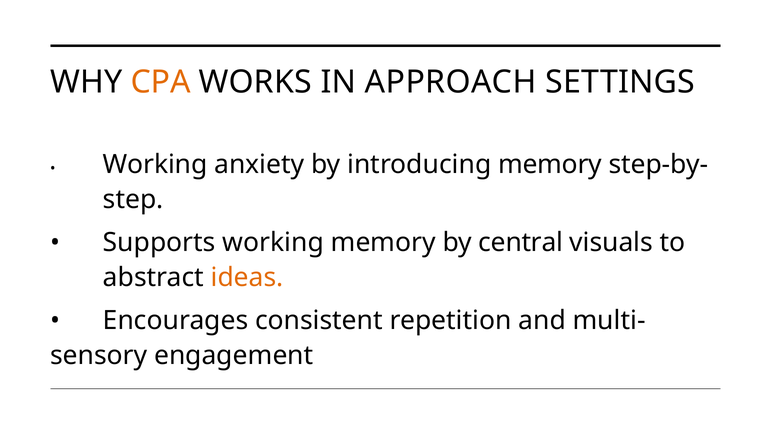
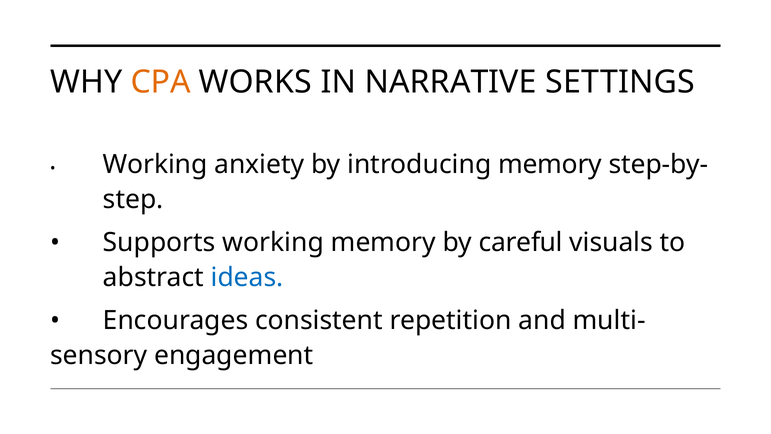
APPROACH: APPROACH -> NARRATIVE
central: central -> careful
ideas colour: orange -> blue
